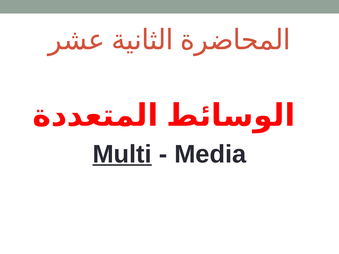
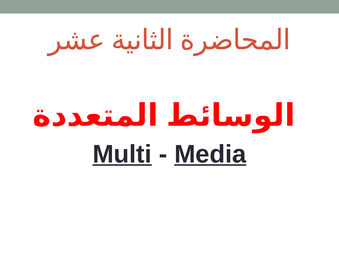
Media underline: none -> present
